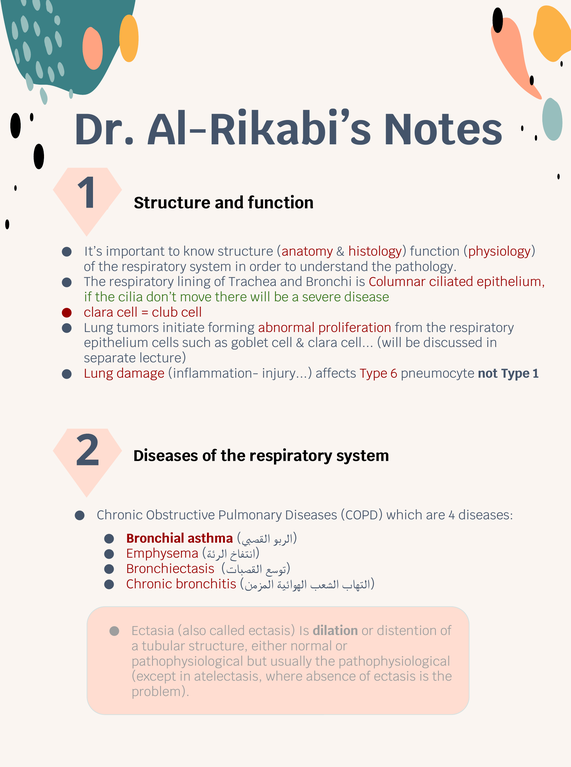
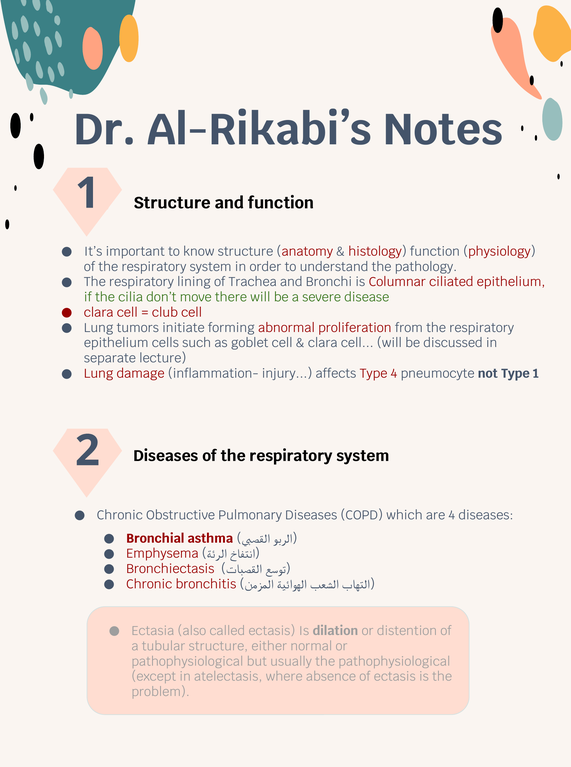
Type 6: 6 -> 4
